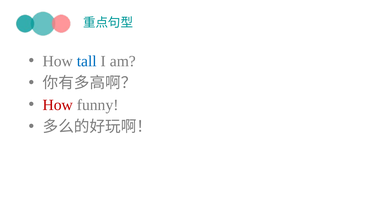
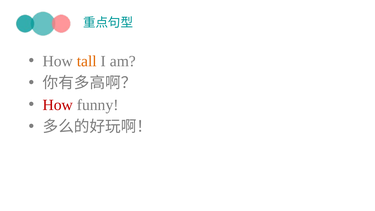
tall colour: blue -> orange
